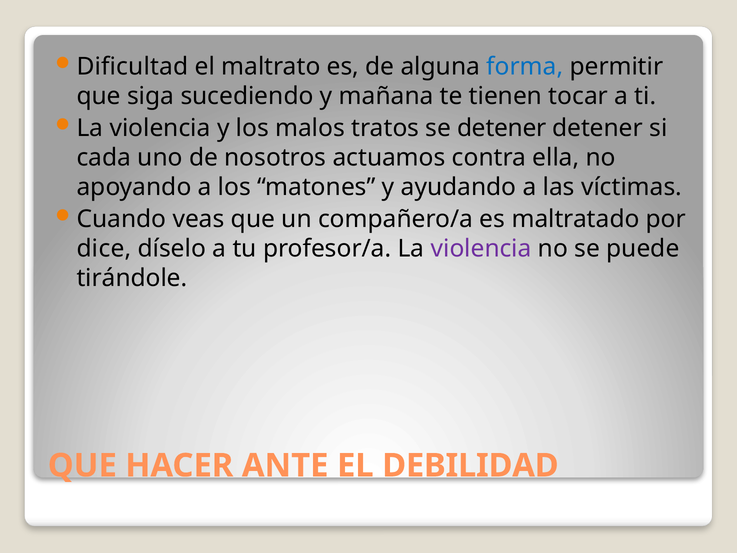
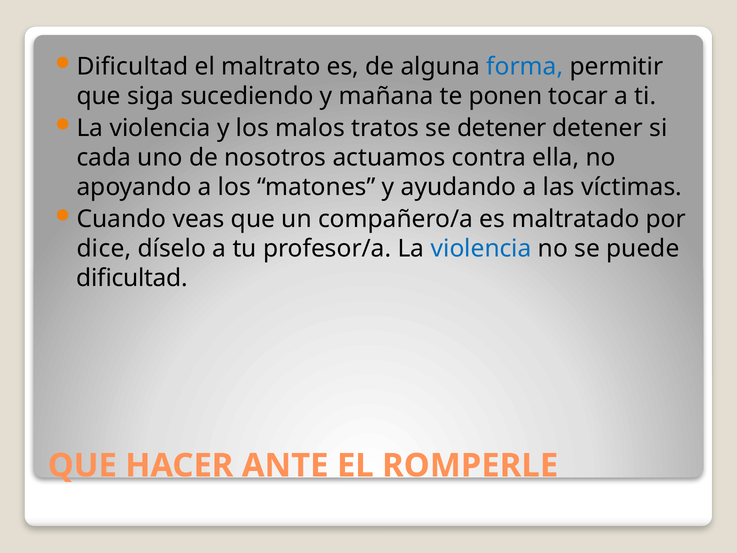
tienen: tienen -> ponen
violencia at (481, 249) colour: purple -> blue
tirándole at (132, 278): tirándole -> dificultad
DEBILIDAD: DEBILIDAD -> ROMPERLE
